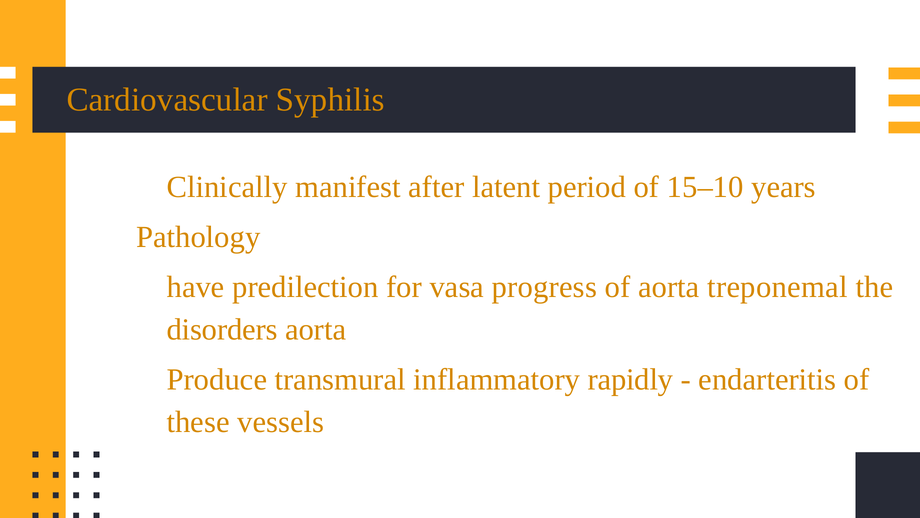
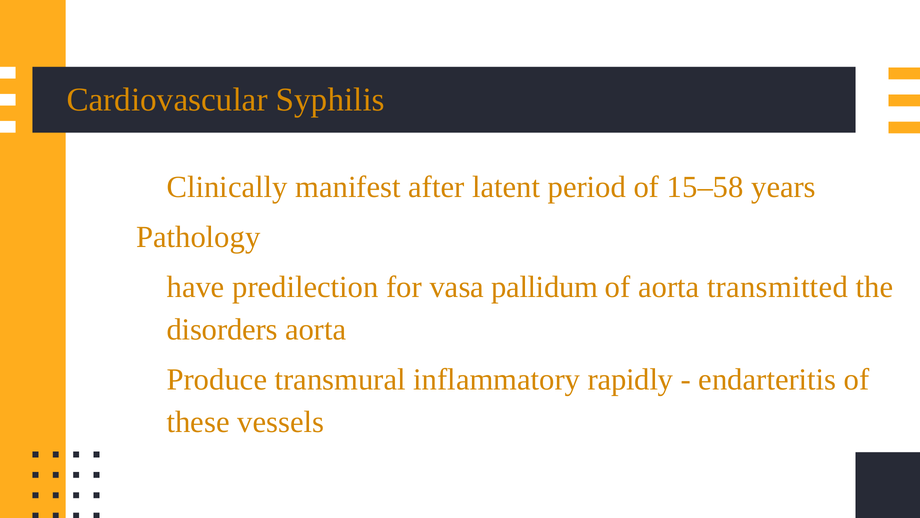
15–10: 15–10 -> 15–58
progress: progress -> pallidum
treponemal: treponemal -> transmitted
